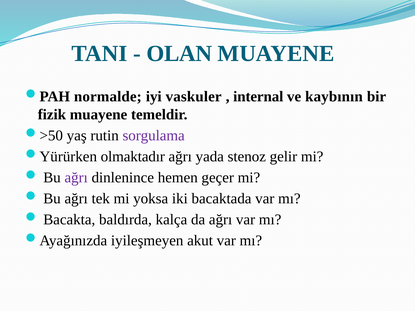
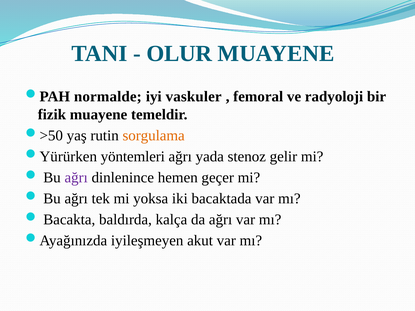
OLAN: OLAN -> OLUR
internal: internal -> femoral
kaybının: kaybının -> radyoloji
sorgulama colour: purple -> orange
olmaktadır: olmaktadır -> yöntemleri
